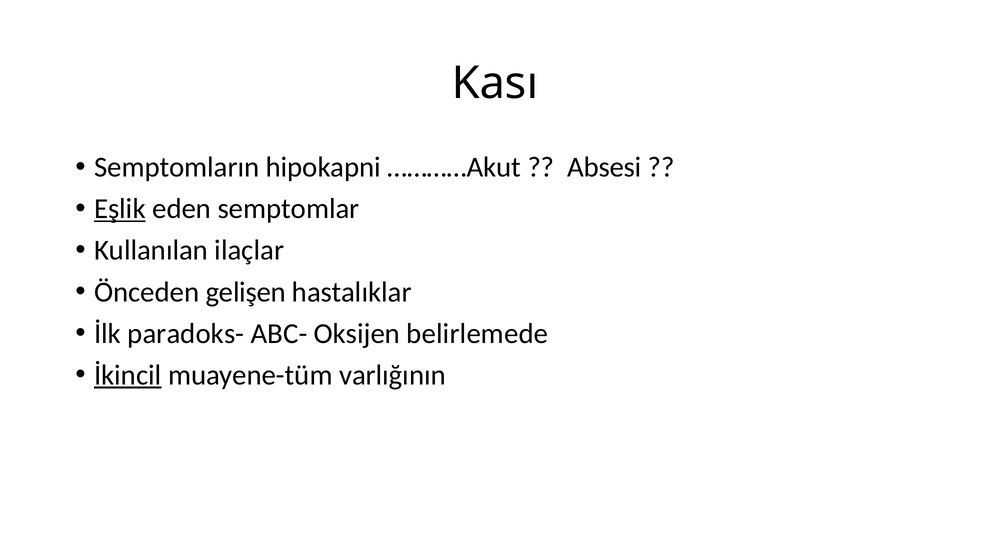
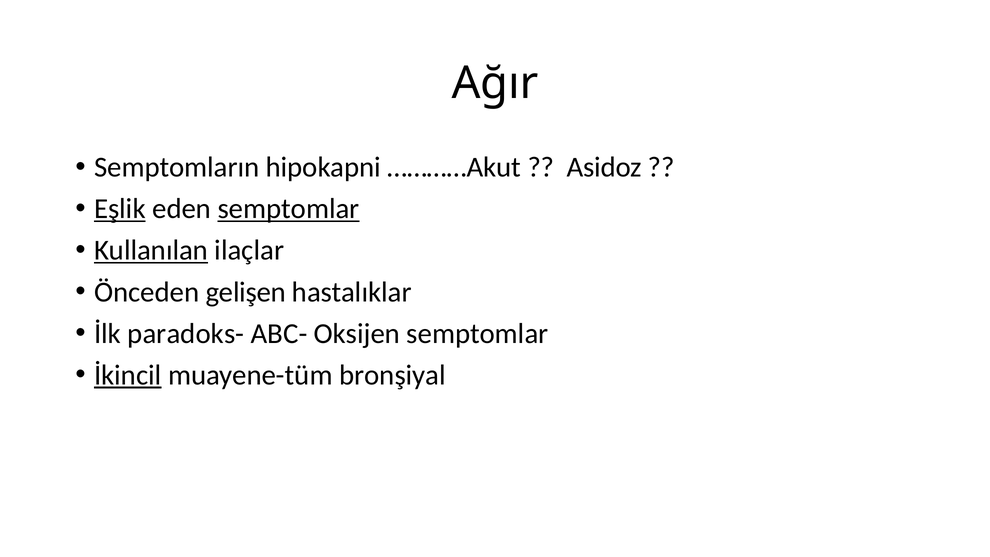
Kası: Kası -> Ağır
Absesi: Absesi -> Asidoz
semptomlar at (289, 209) underline: none -> present
Kullanılan underline: none -> present
Oksijen belirlemede: belirlemede -> semptomlar
varlığının: varlığının -> bronşiyal
